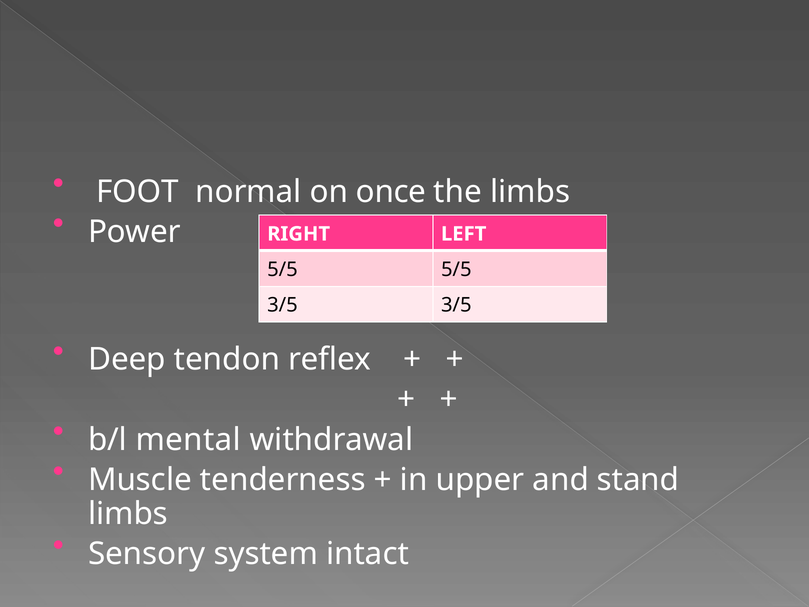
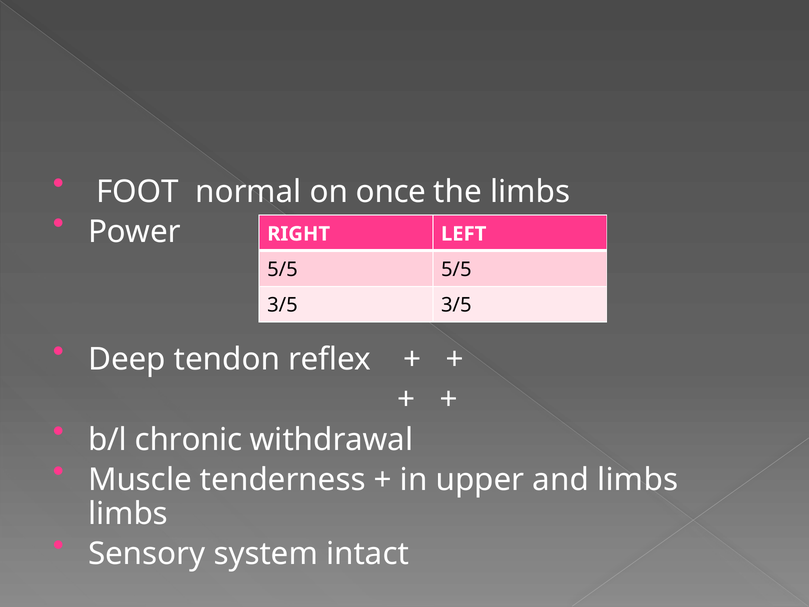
mental: mental -> chronic
and stand: stand -> limbs
